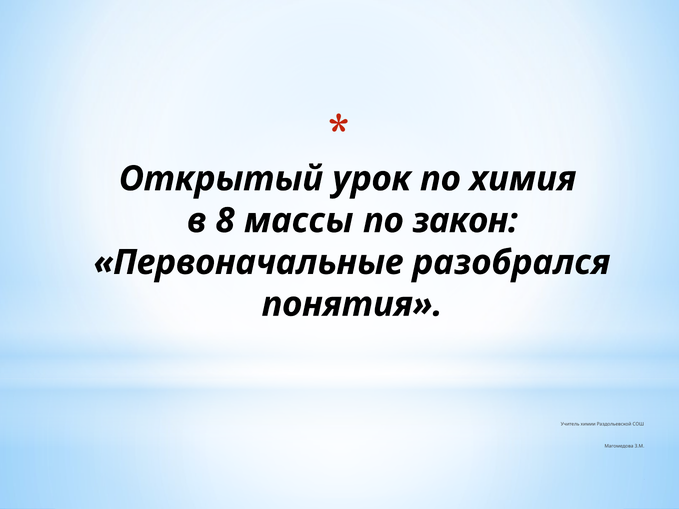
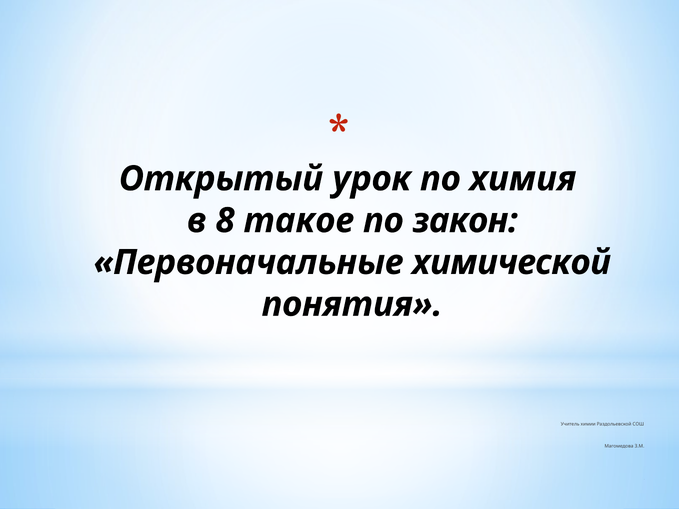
массы: массы -> такое
разобрался: разобрался -> химической
